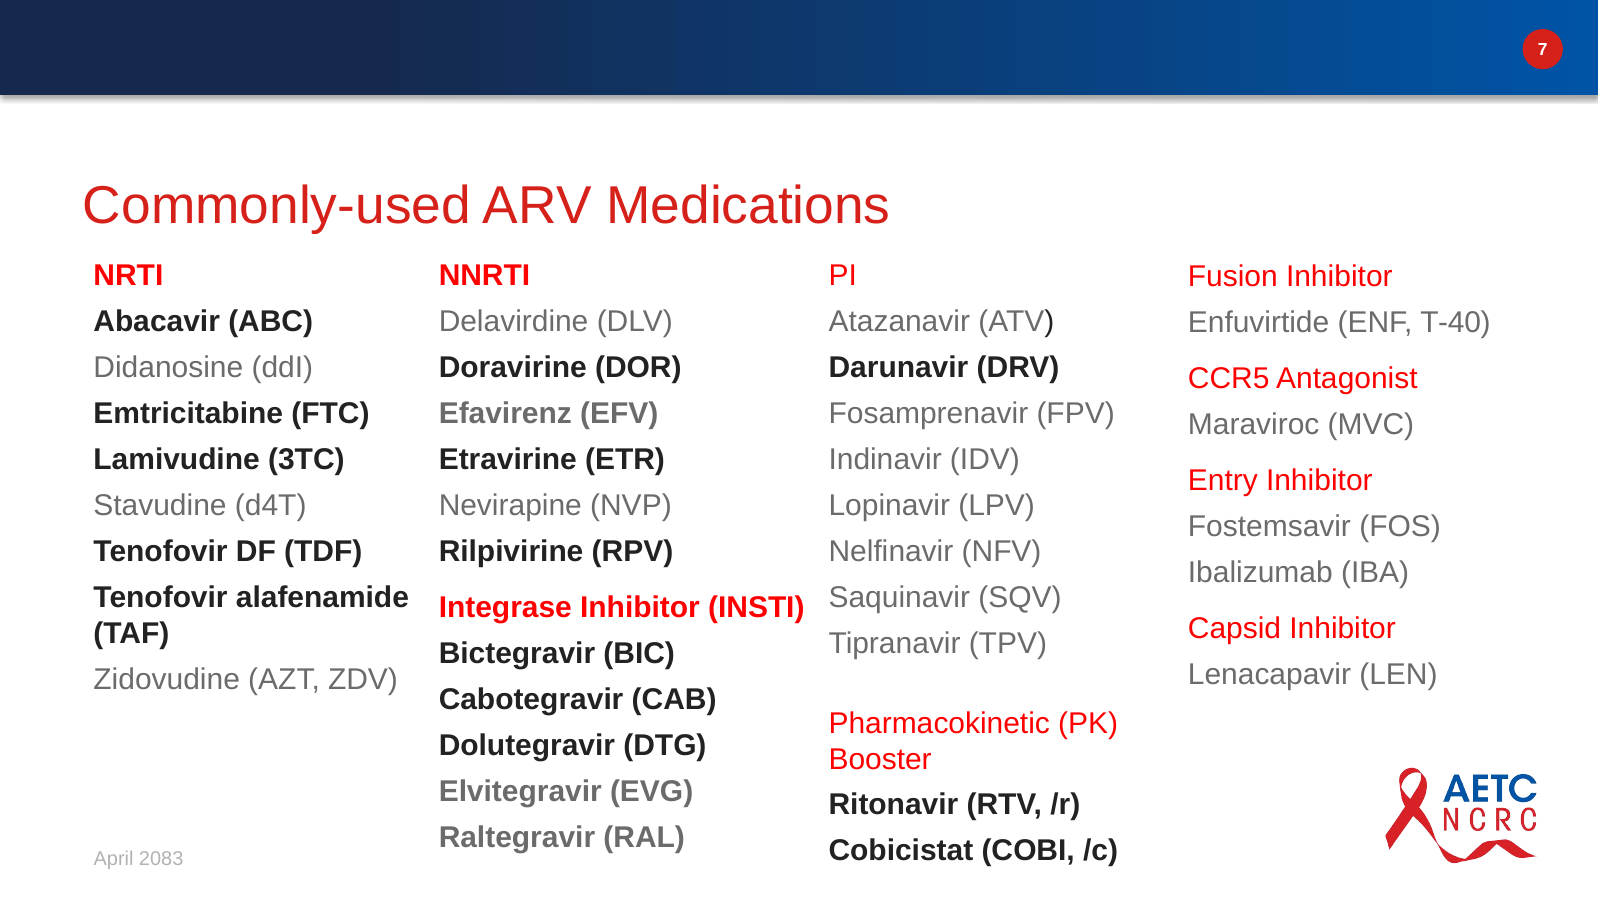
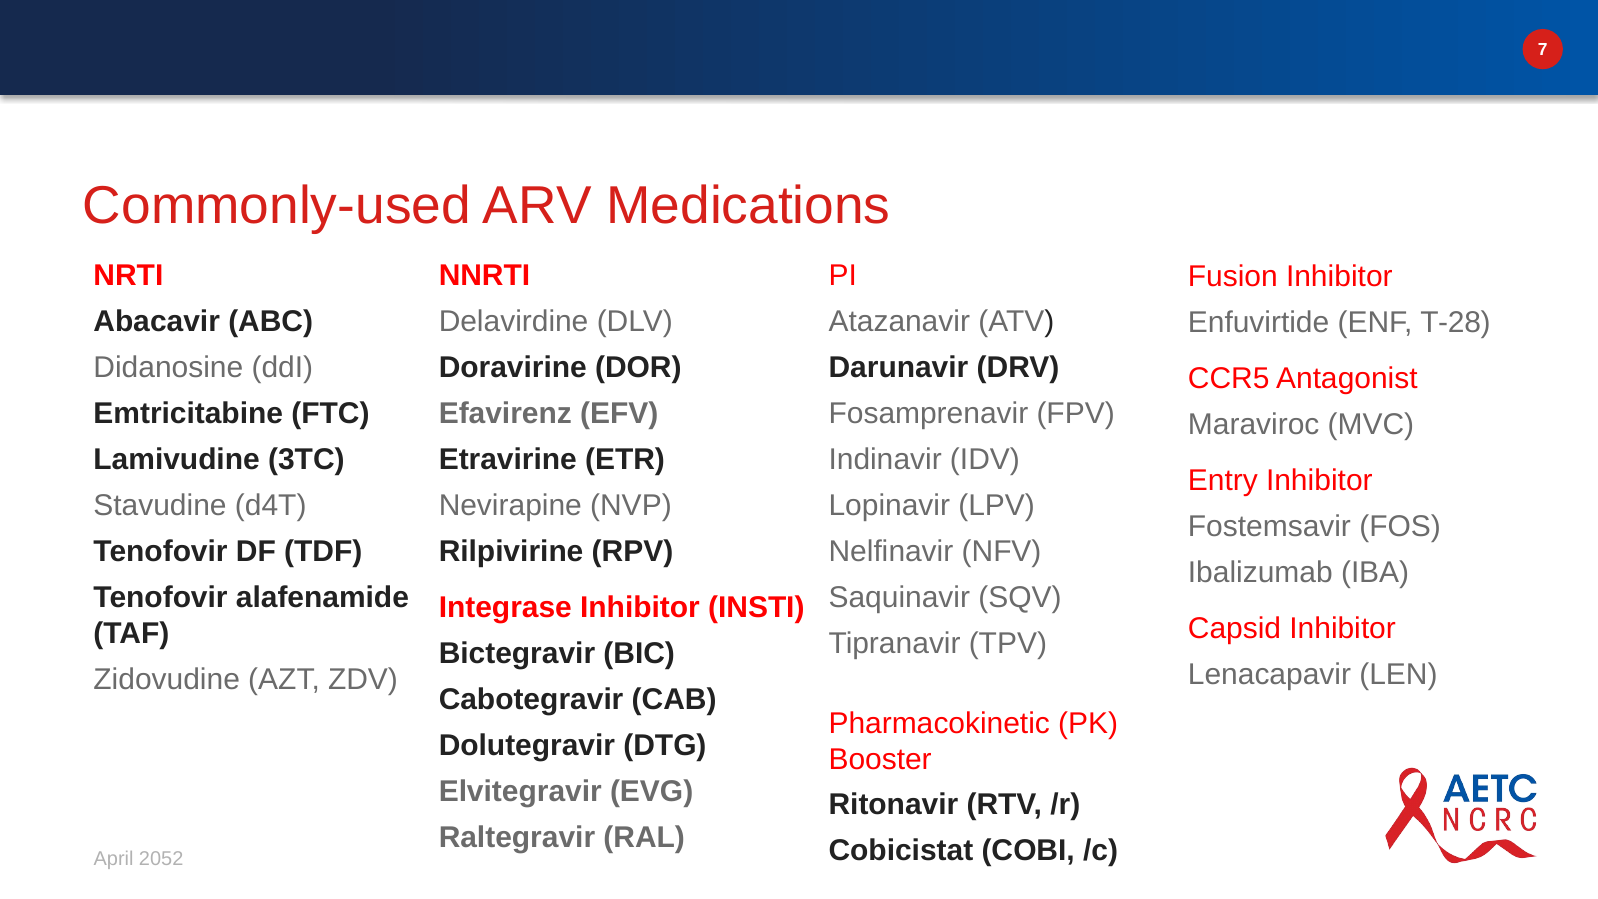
T-40: T-40 -> T-28
2083: 2083 -> 2052
